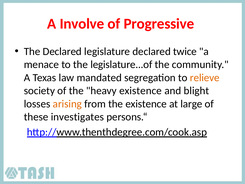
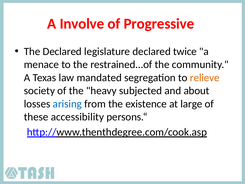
legislature...of: legislature...of -> restrained...of
heavy existence: existence -> subjected
blight: blight -> about
arising colour: orange -> blue
investigates: investigates -> accessibility
